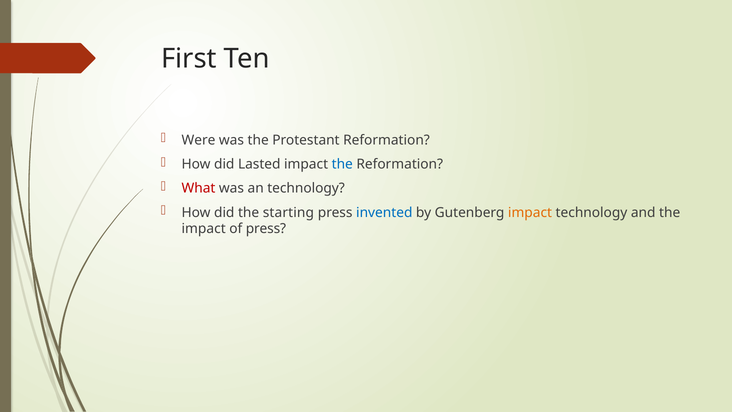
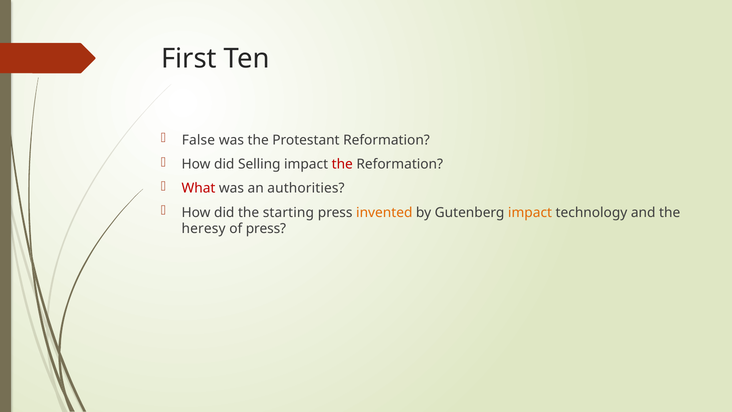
Were: Were -> False
Lasted: Lasted -> Selling
the at (342, 164) colour: blue -> red
an technology: technology -> authorities
invented colour: blue -> orange
impact at (204, 229): impact -> heresy
